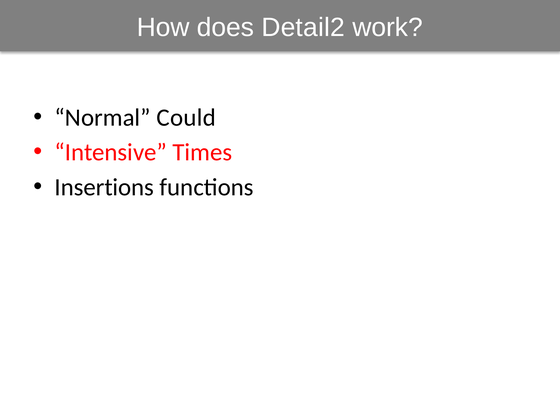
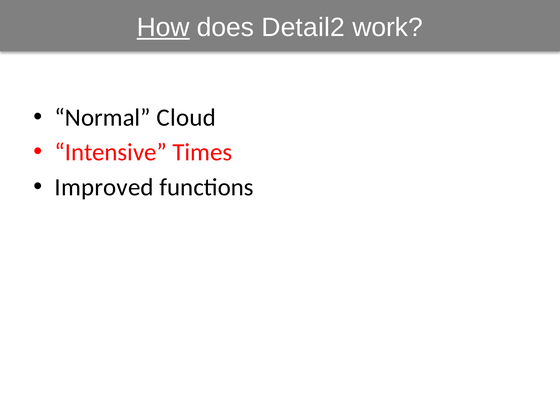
How underline: none -> present
Could: Could -> Cloud
Insertions: Insertions -> Improved
